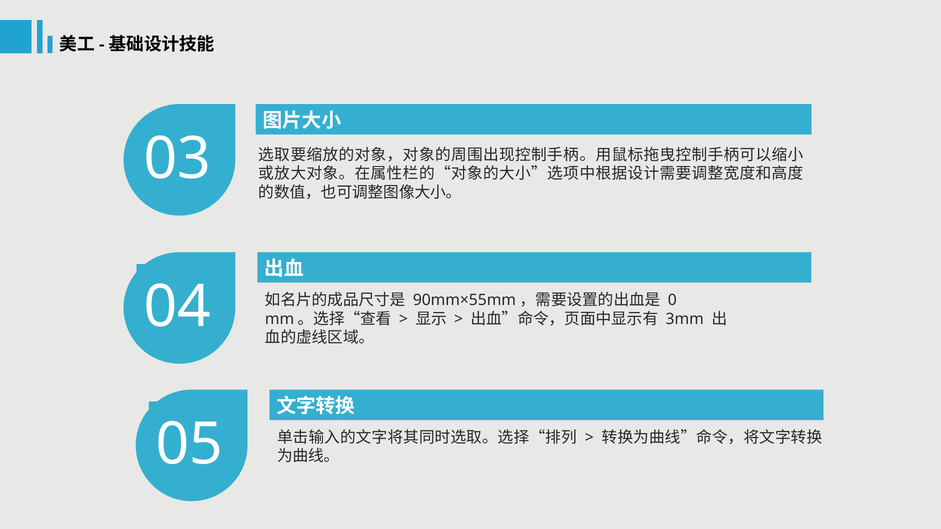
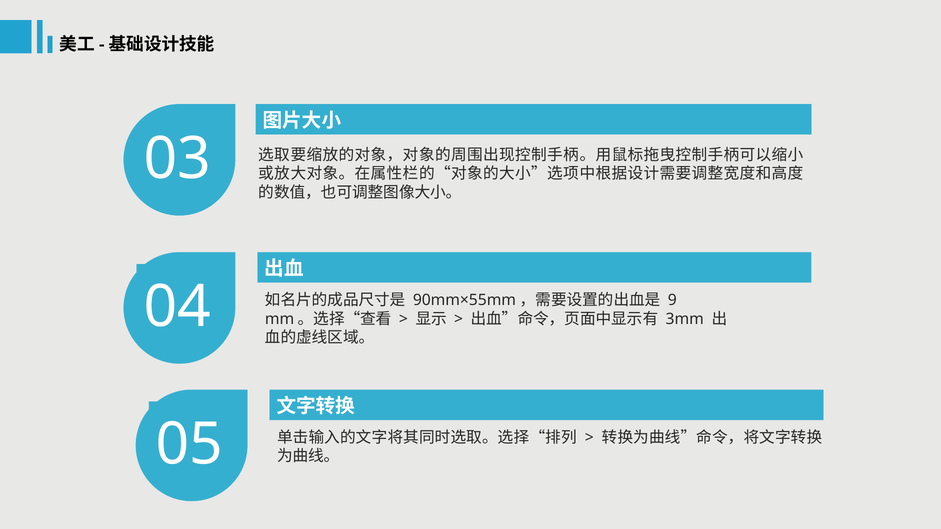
0: 0 -> 9
